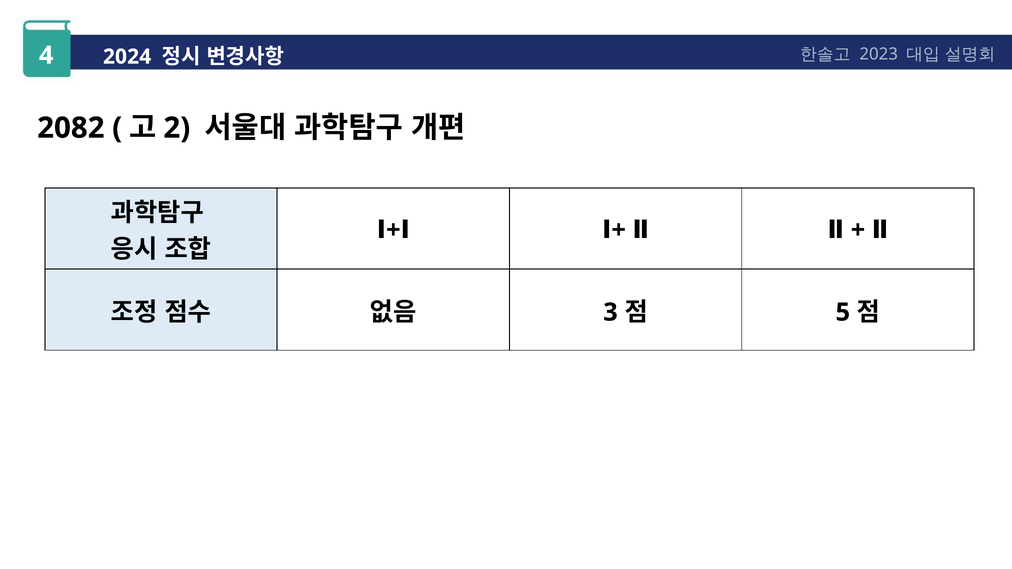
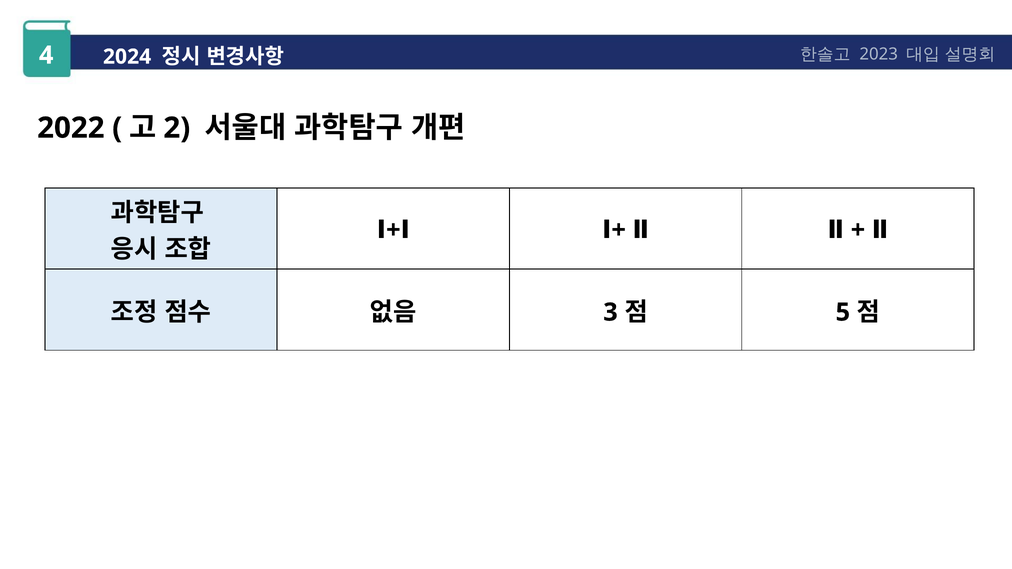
2082: 2082 -> 2022
